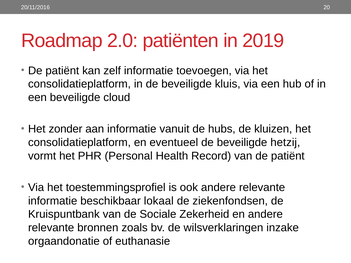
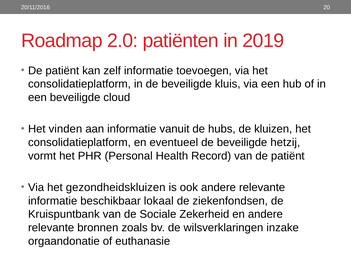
zonder: zonder -> vinden
toestemmingsprofiel: toestemmingsprofiel -> gezondheidskluizen
